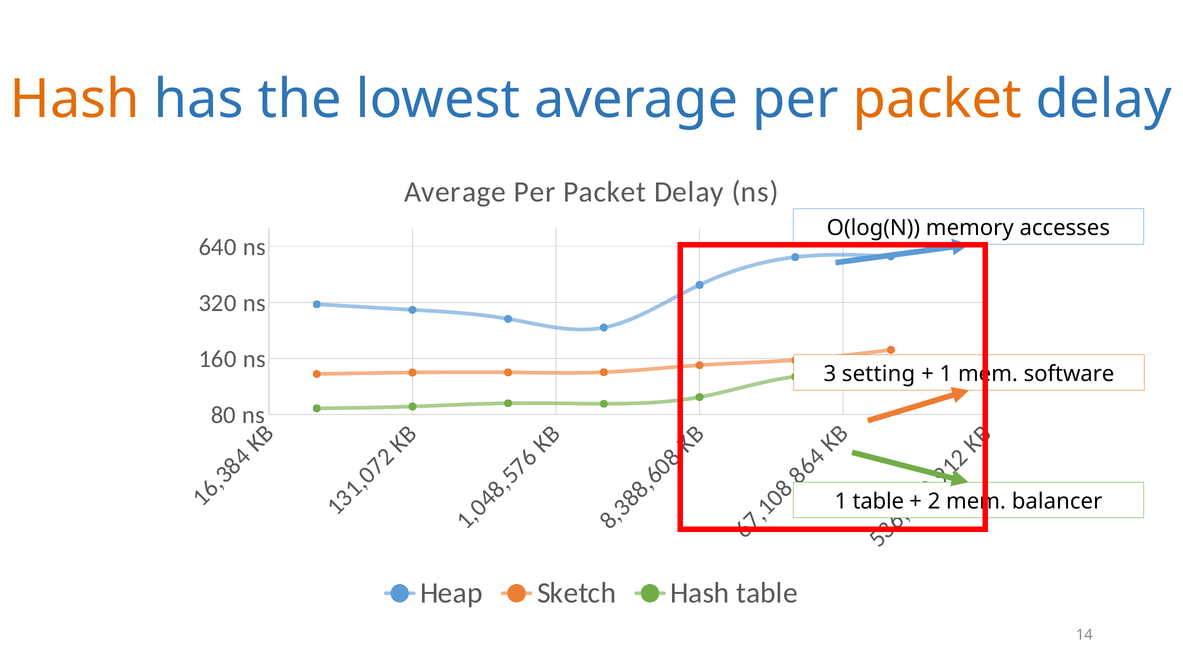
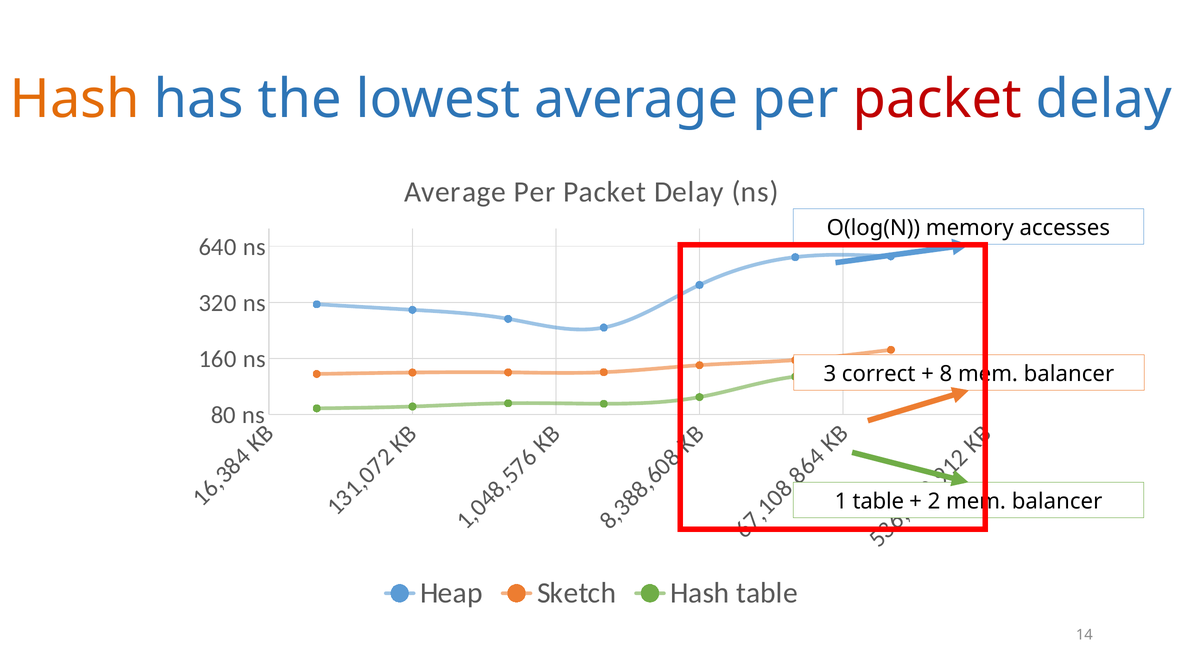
packet at (937, 99) colour: orange -> red
setting: setting -> correct
1 at (946, 374): 1 -> 8
software at (1069, 374): software -> balancer
